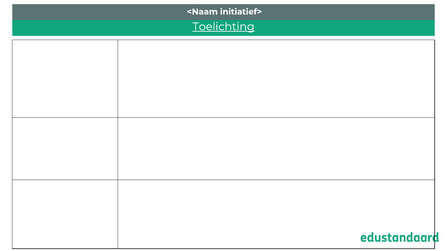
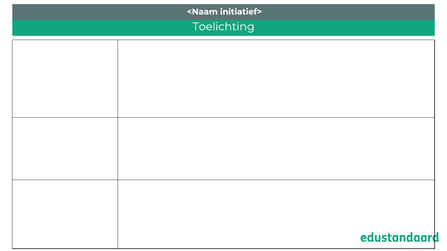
Toelichting underline: present -> none
